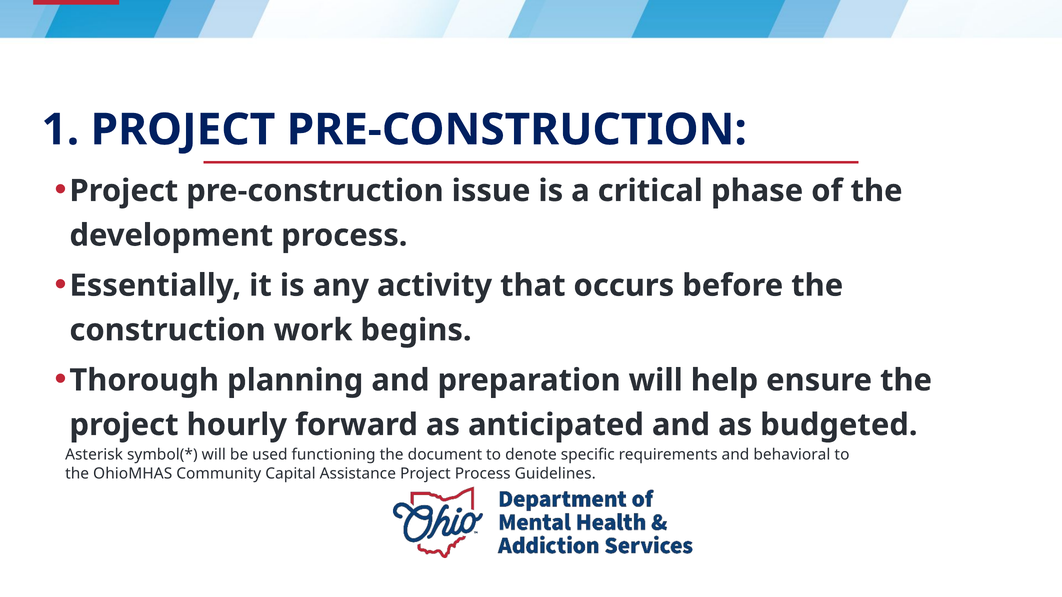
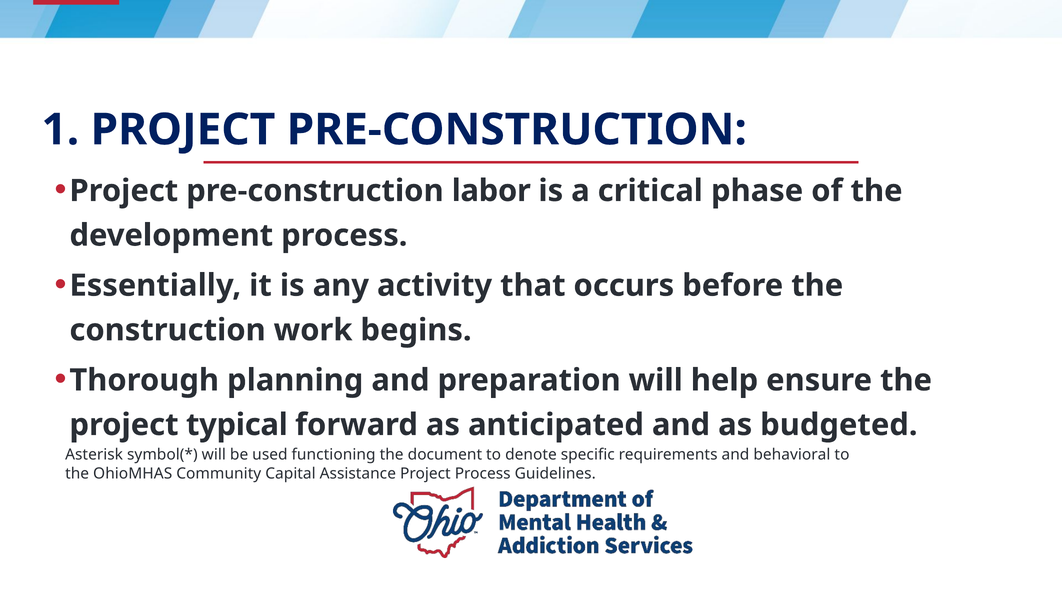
issue: issue -> labor
hourly: hourly -> typical
